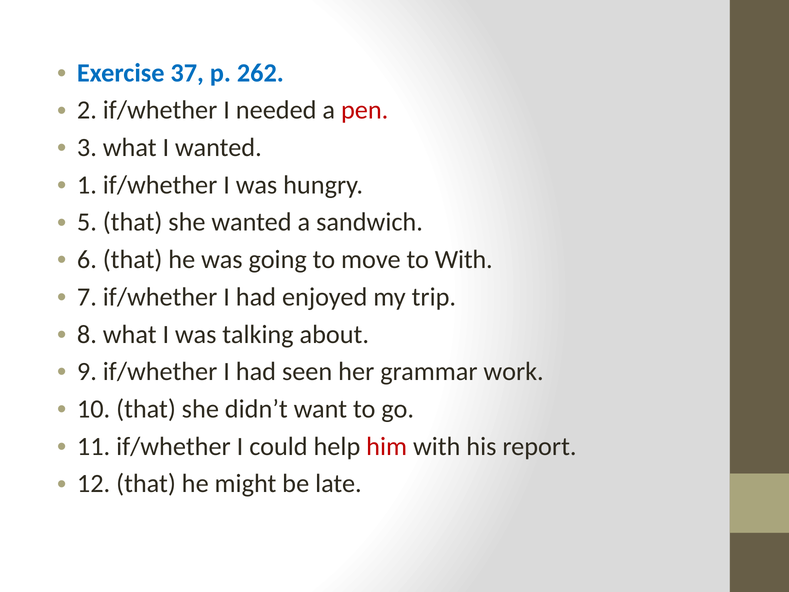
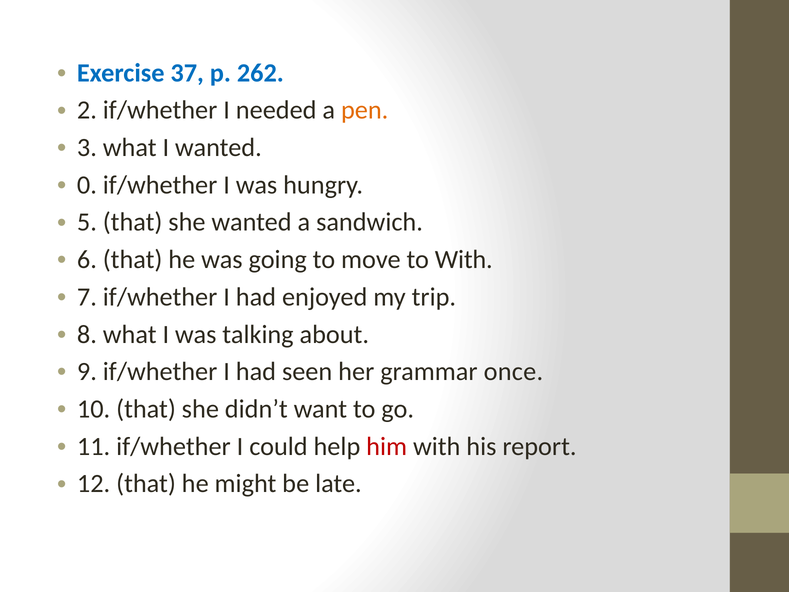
pen colour: red -> orange
1: 1 -> 0
work: work -> once
